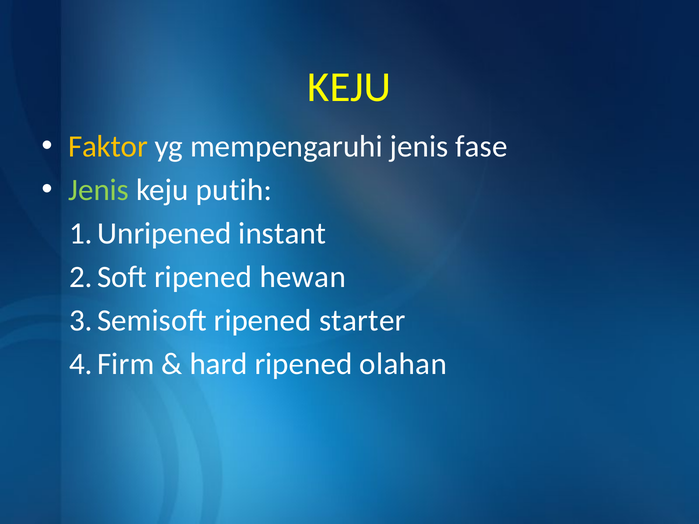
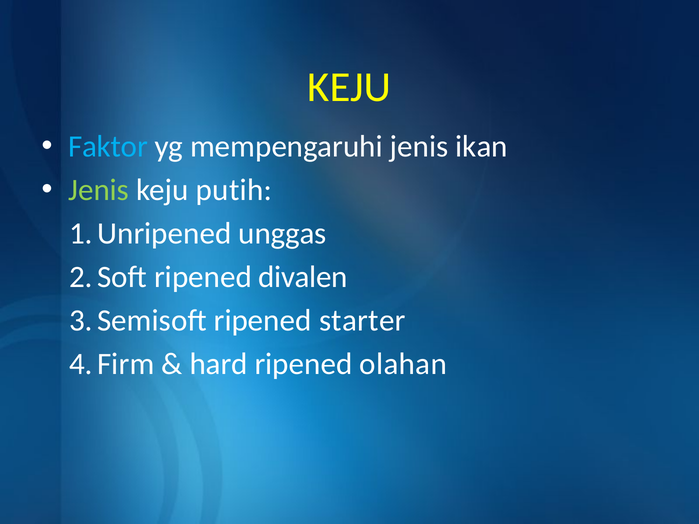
Faktor colour: yellow -> light blue
fase: fase -> ikan
instant: instant -> unggas
hewan: hewan -> divalen
